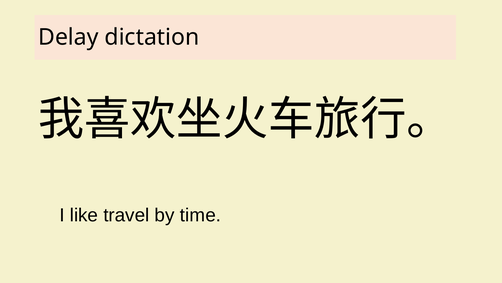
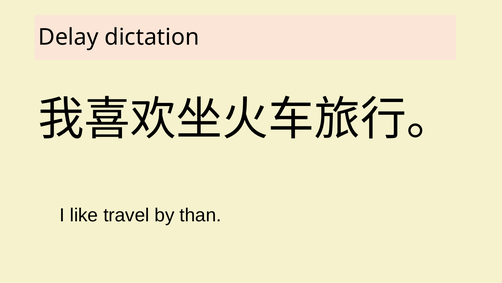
time: time -> than
